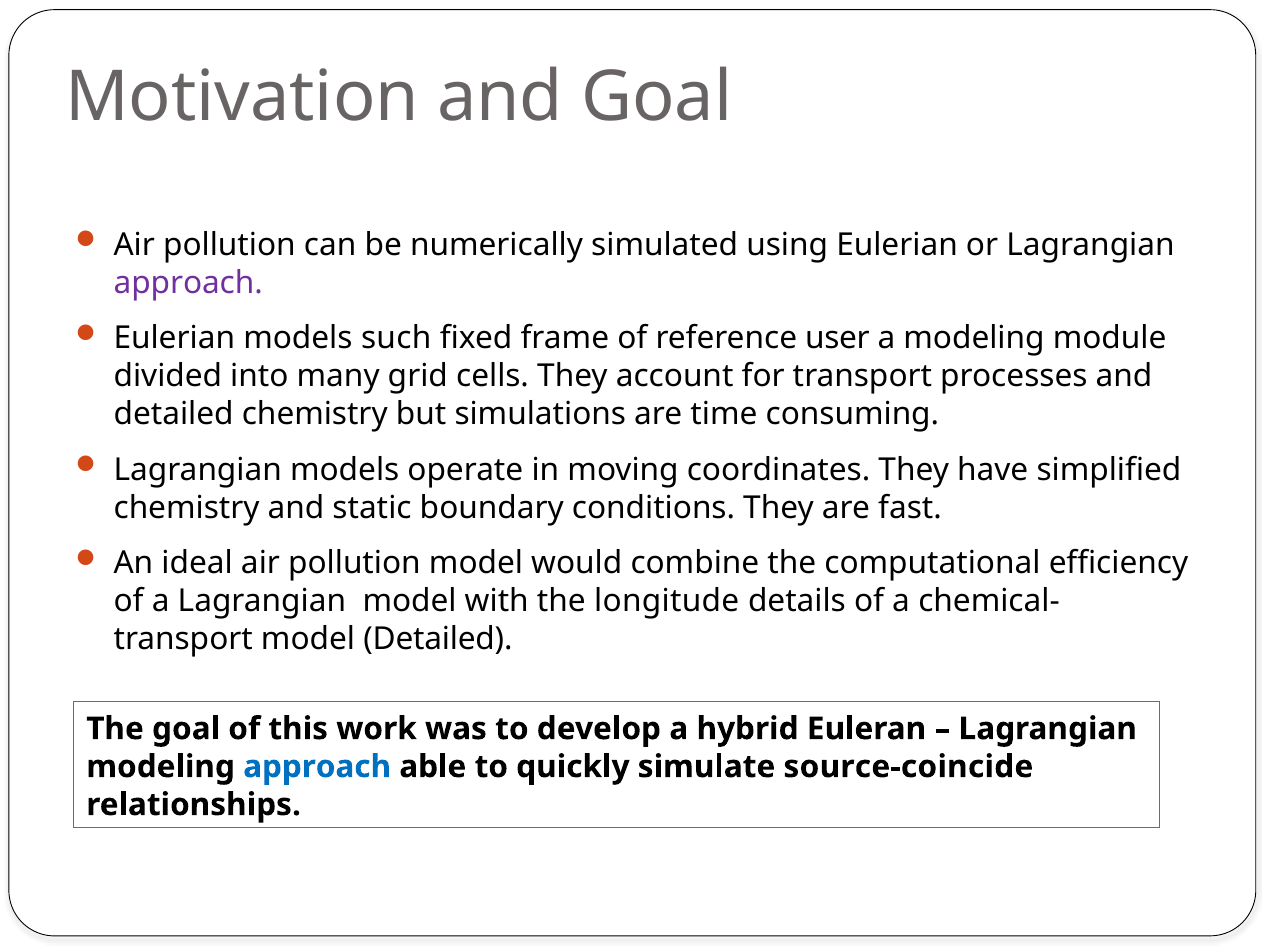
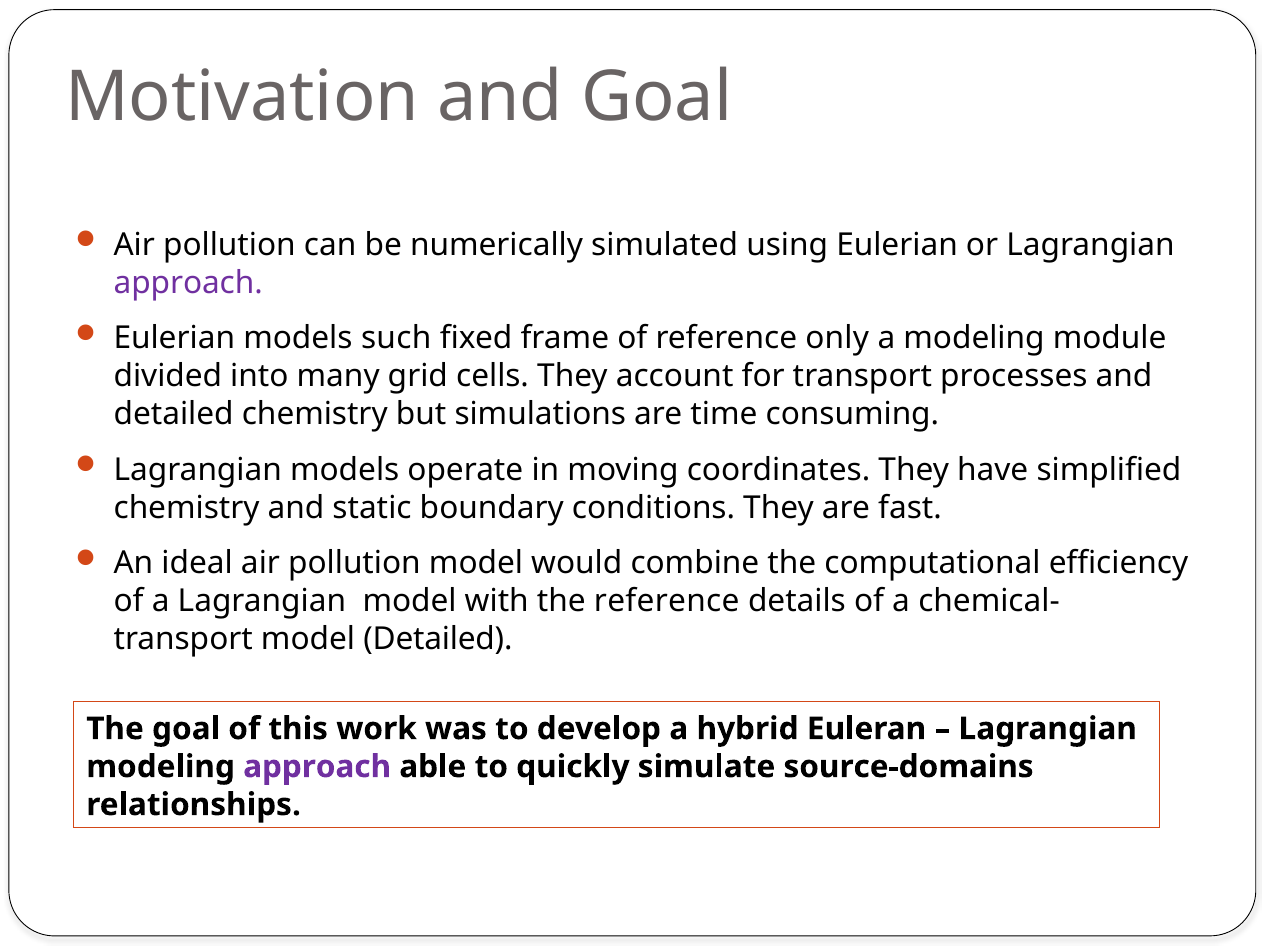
user: user -> only
the longitude: longitude -> reference
approach at (317, 767) colour: blue -> purple
source-coincide: source-coincide -> source-domains
